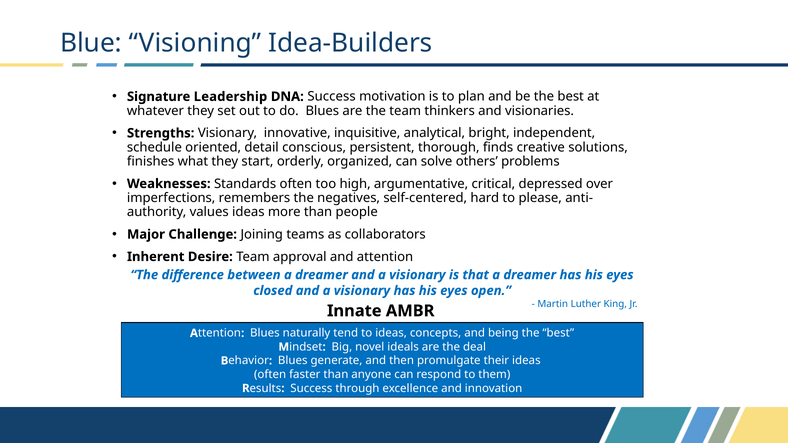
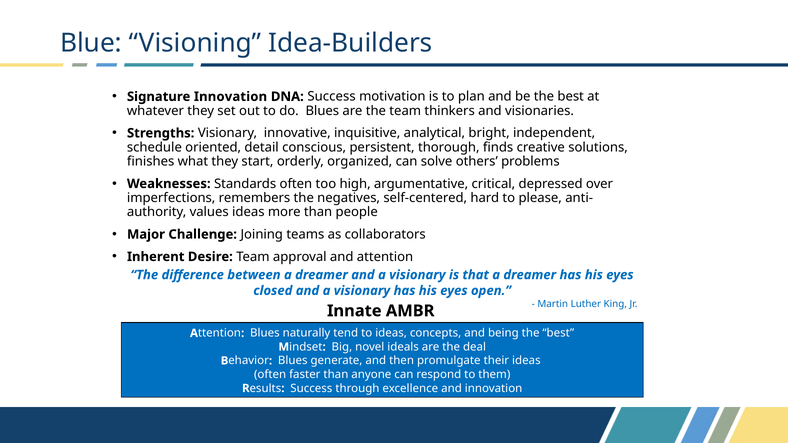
Signature Leadership: Leadership -> Innovation
